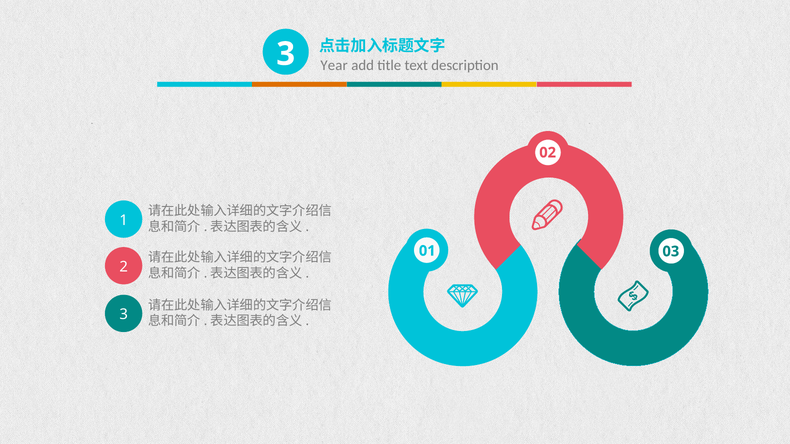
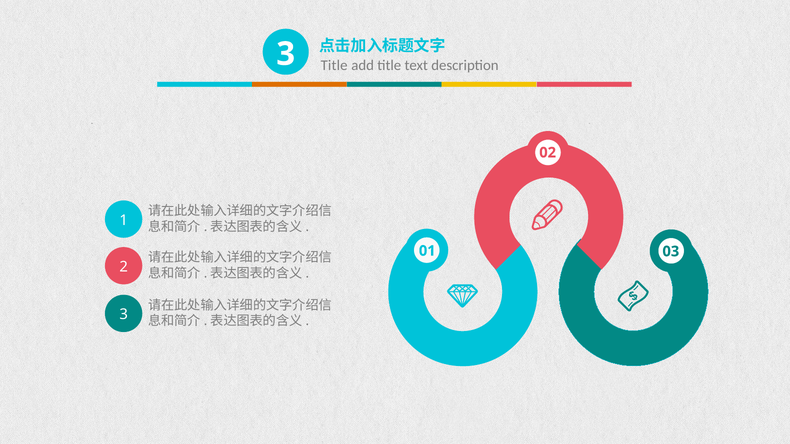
Year at (334, 66): Year -> Title
